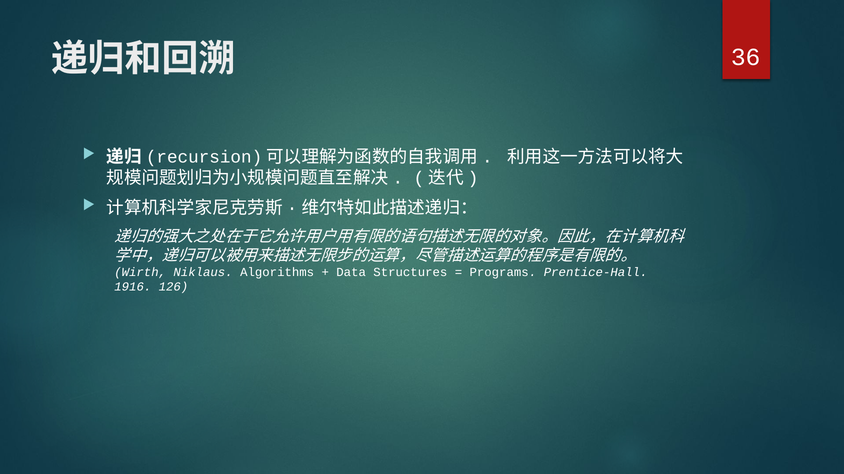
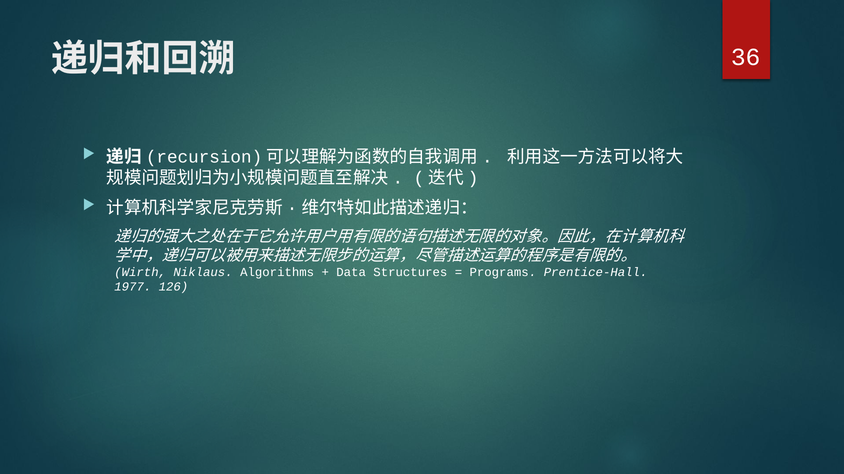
1916: 1916 -> 1977
